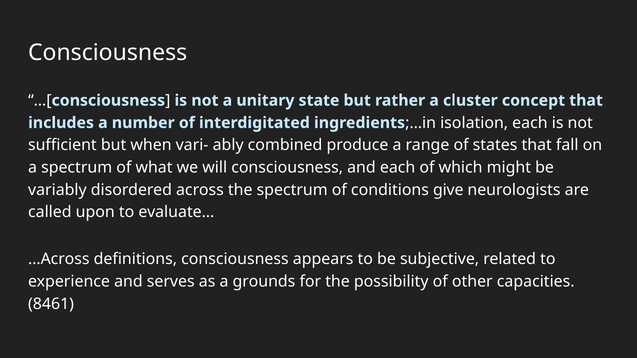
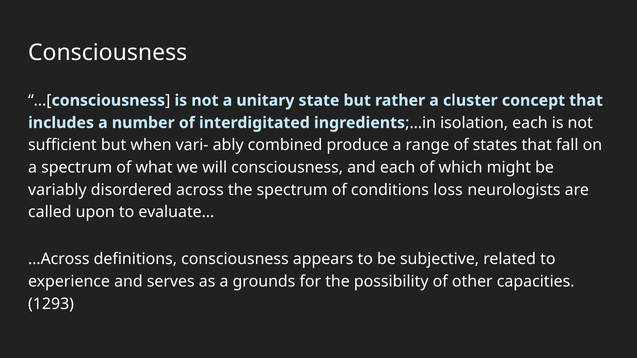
give: give -> loss
8461: 8461 -> 1293
